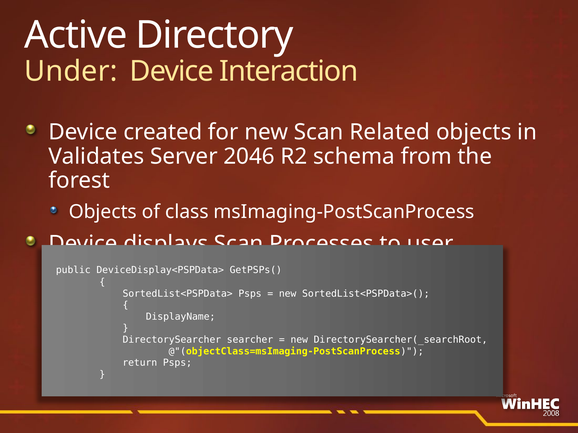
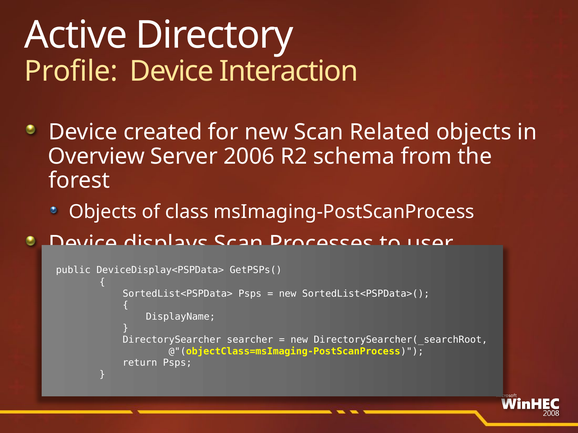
Under: Under -> Profile
Validates: Validates -> Overview
2046: 2046 -> 2006
